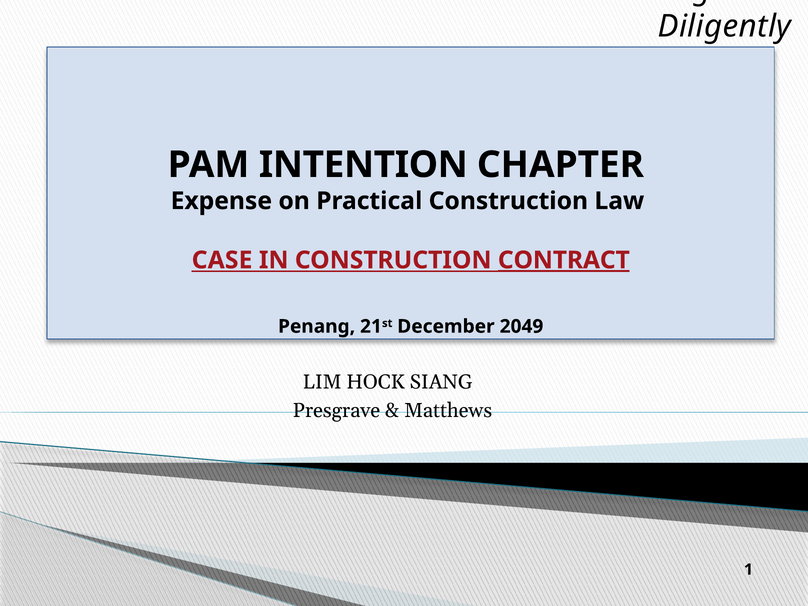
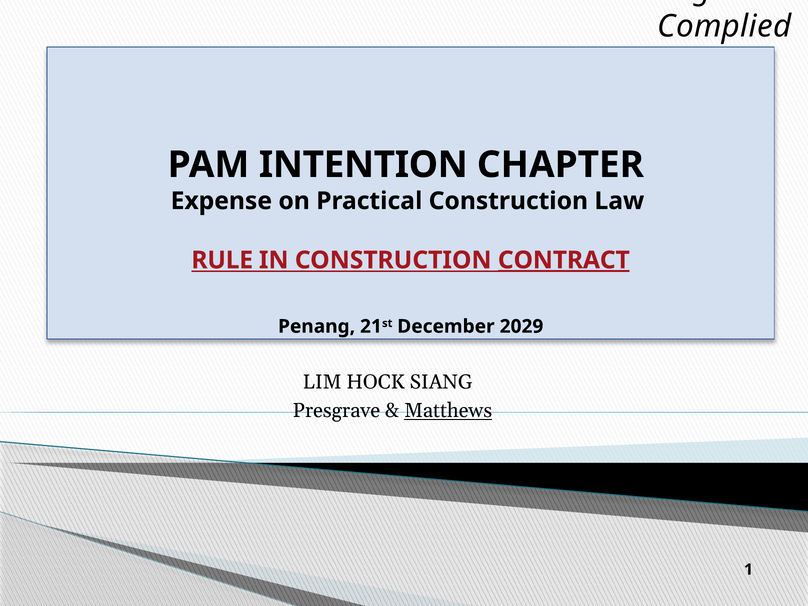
Diligently: Diligently -> Complied
CASE: CASE -> RULE
2049: 2049 -> 2029
Matthews underline: none -> present
